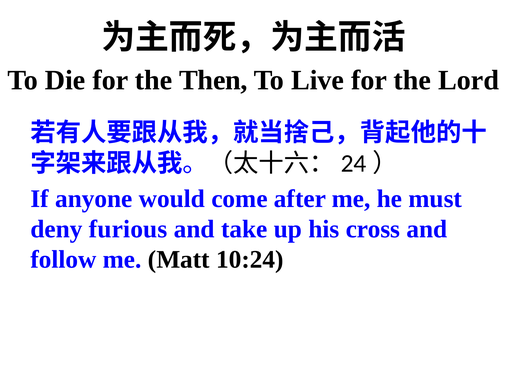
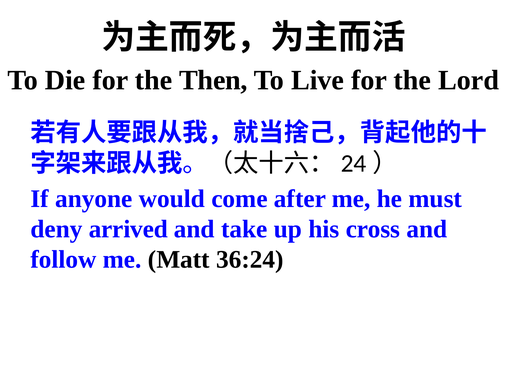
furious: furious -> arrived
10:24: 10:24 -> 36:24
